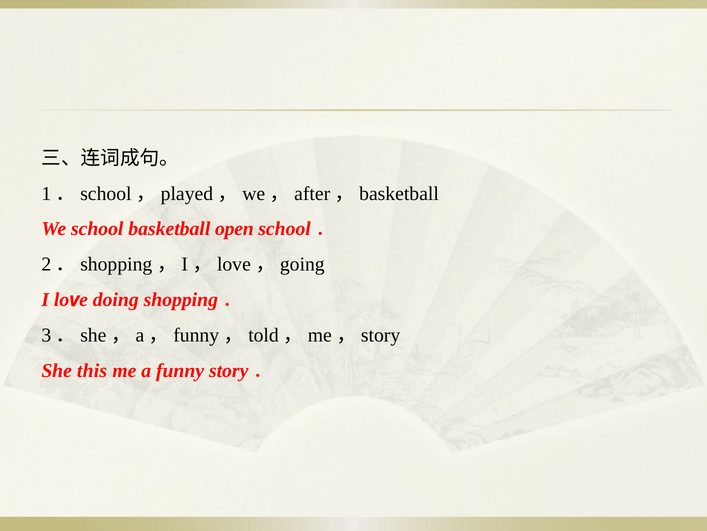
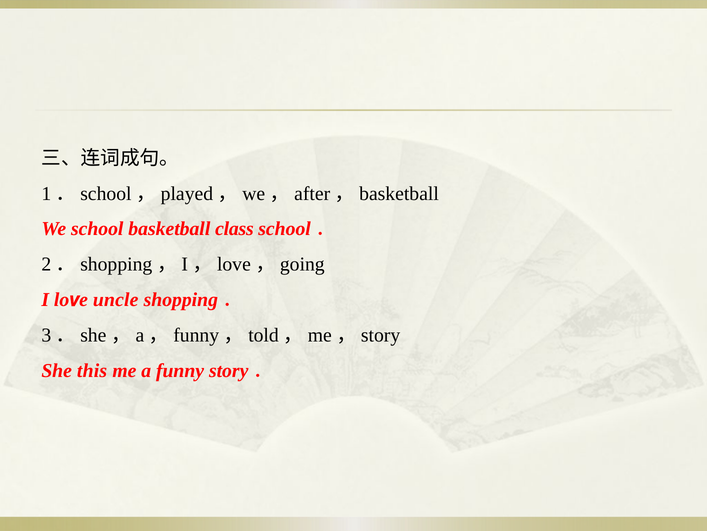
open: open -> class
doing: doing -> uncle
